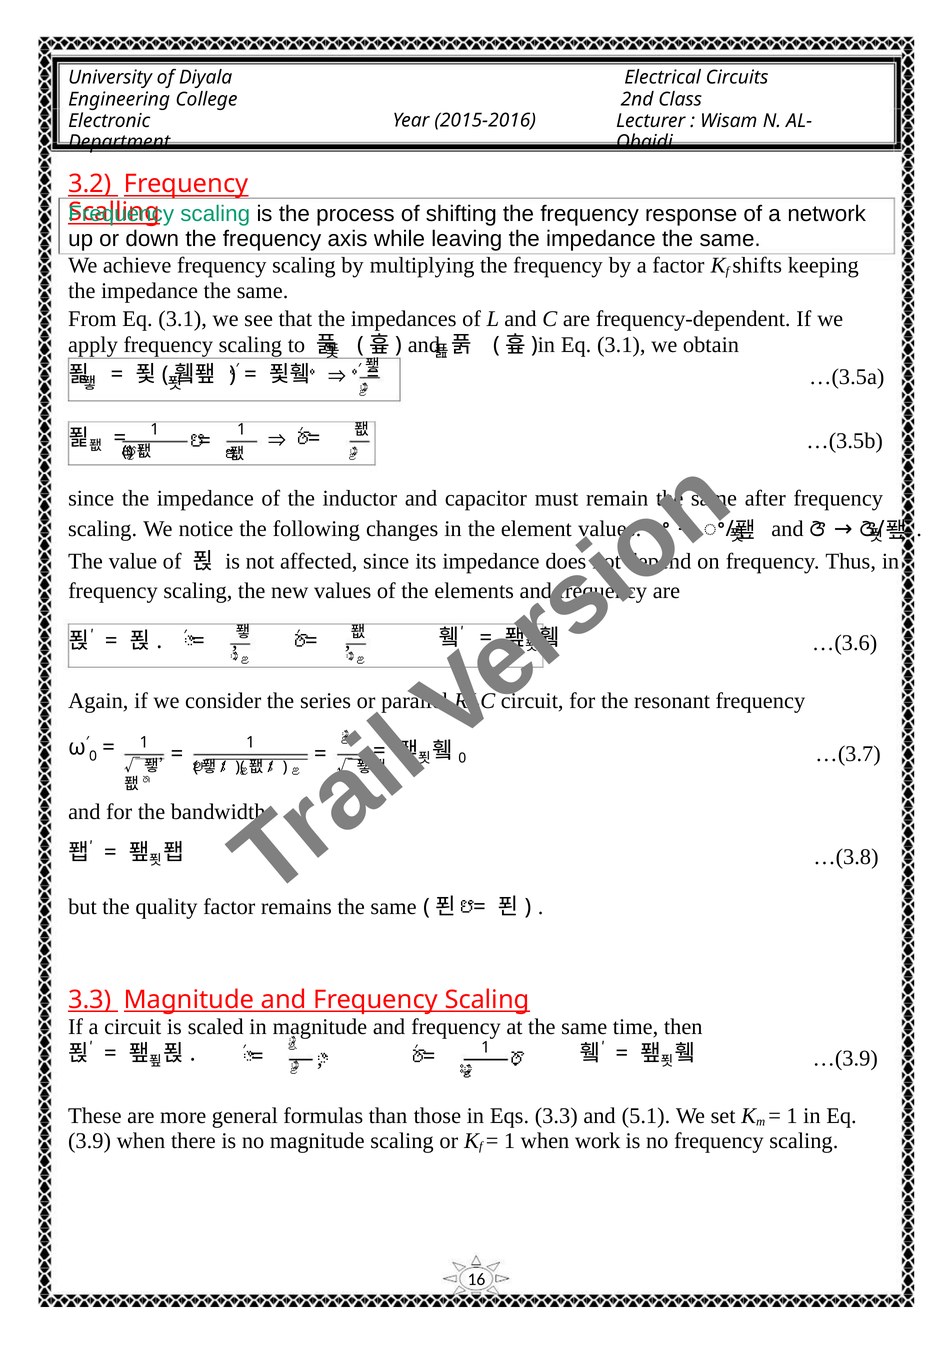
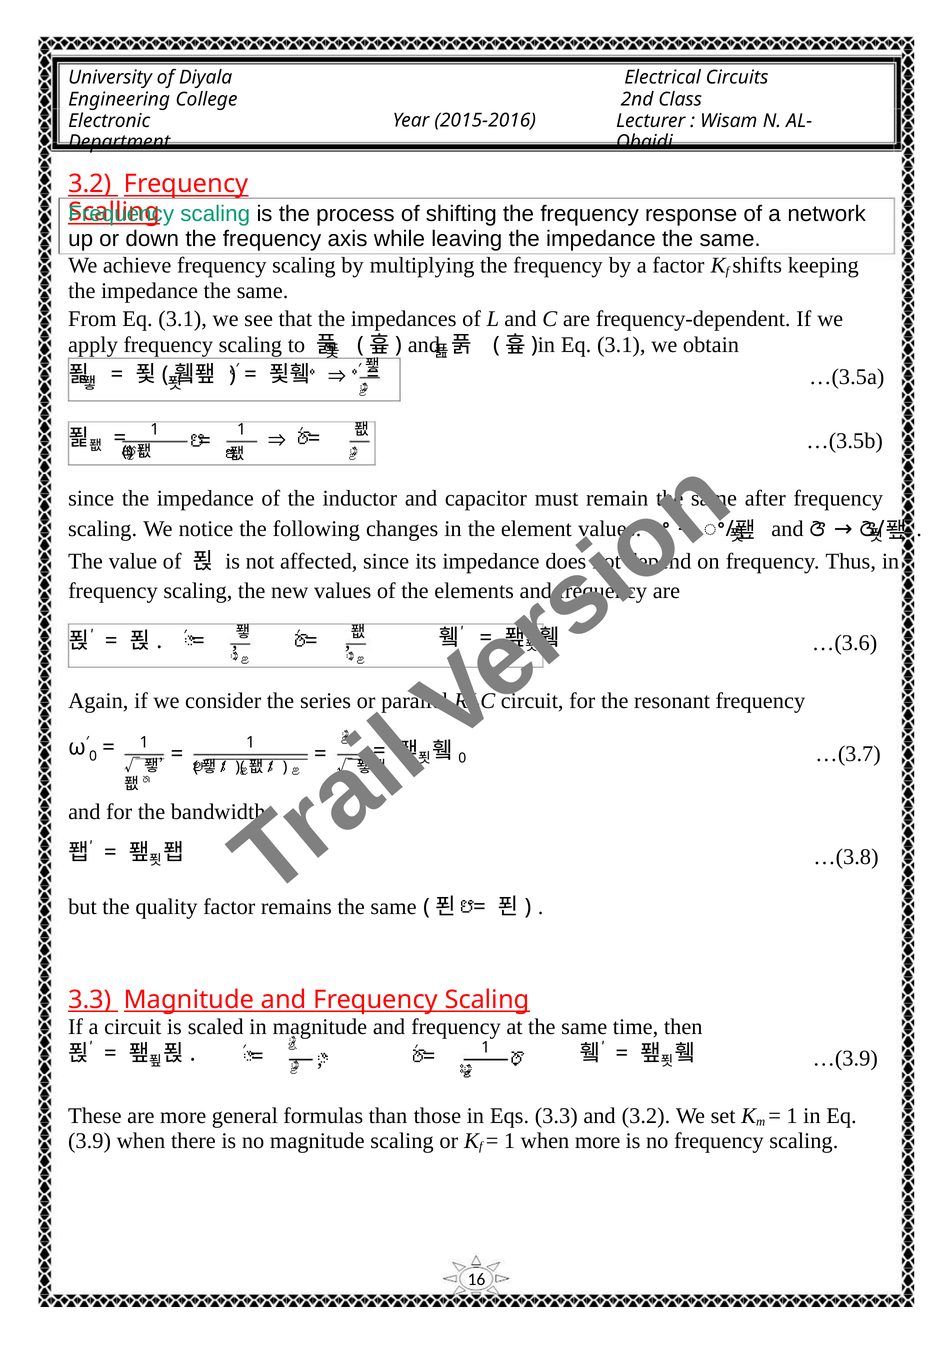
and 5.1: 5.1 -> 3.2
when work: work -> more
